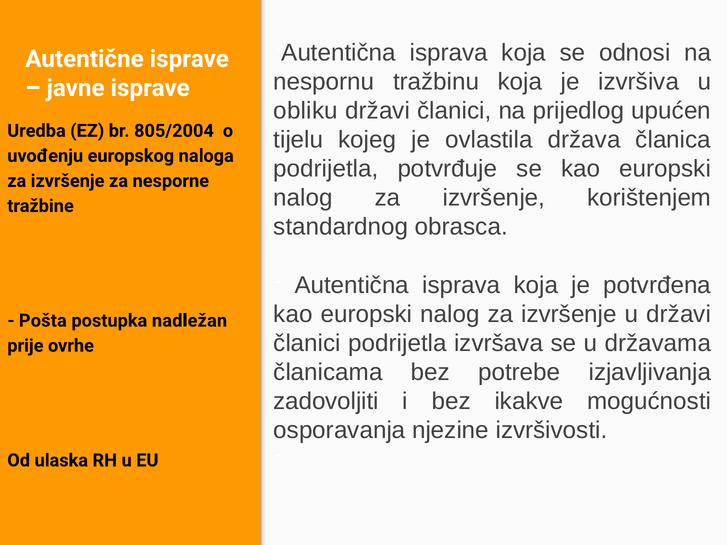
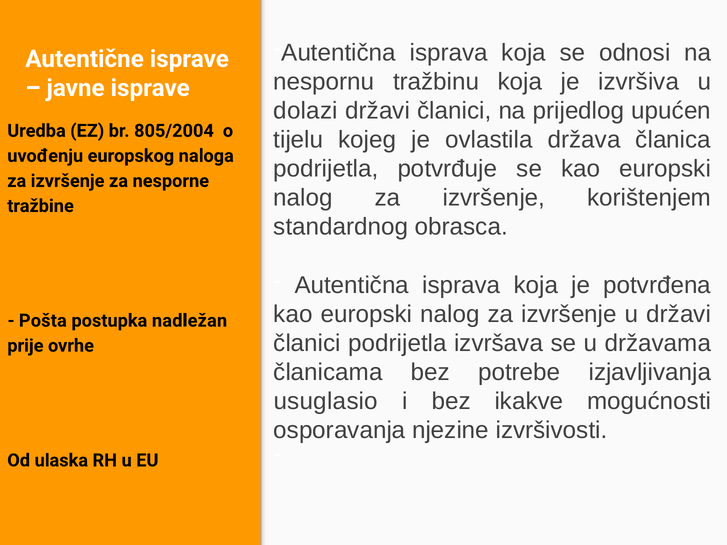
obliku: obliku -> dolazi
zadovoljiti: zadovoljiti -> usuglasio
